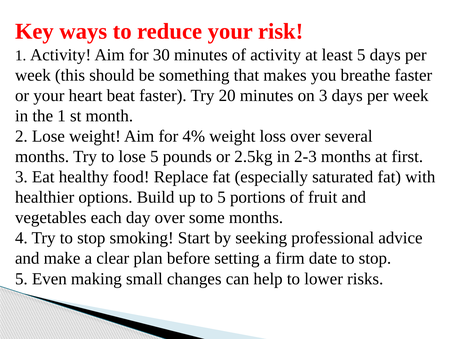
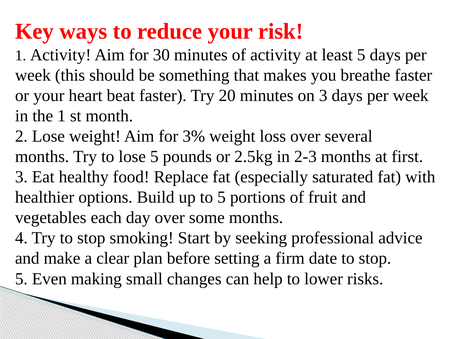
4%: 4% -> 3%
